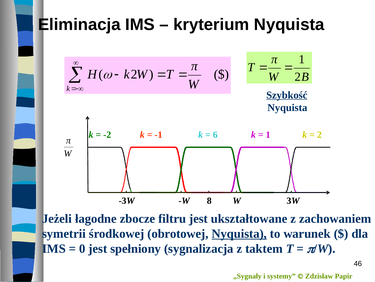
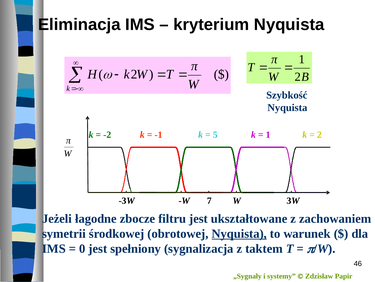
Szybkość underline: present -> none
6: 6 -> 5
8: 8 -> 7
